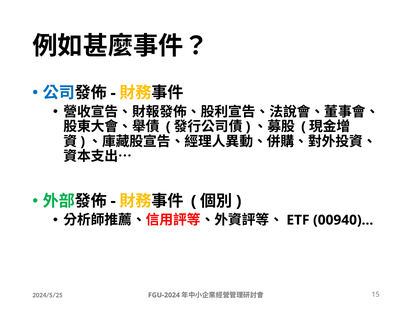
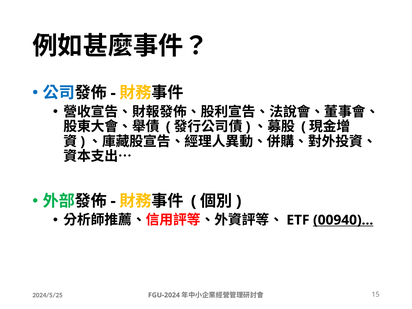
00940)… underline: none -> present
